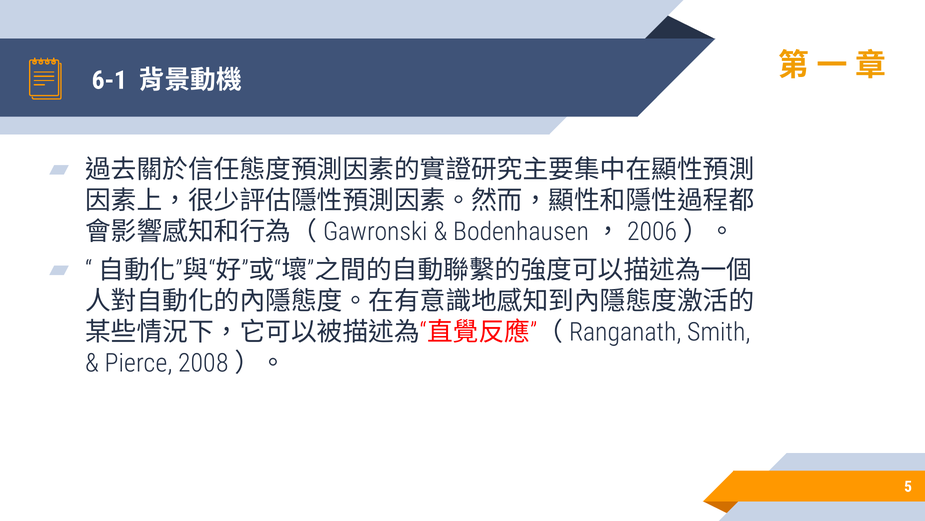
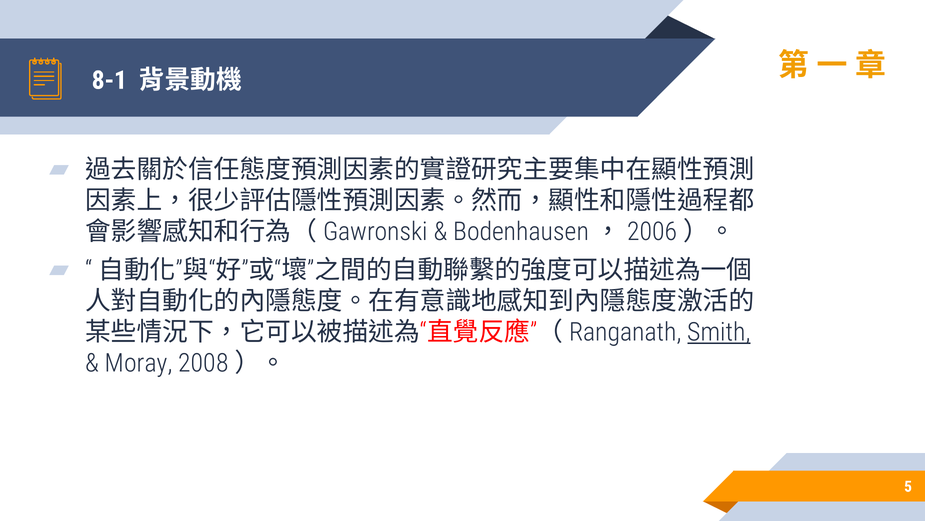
6-1: 6-1 -> 8-1
Smith underline: none -> present
Pierce: Pierce -> Moray
